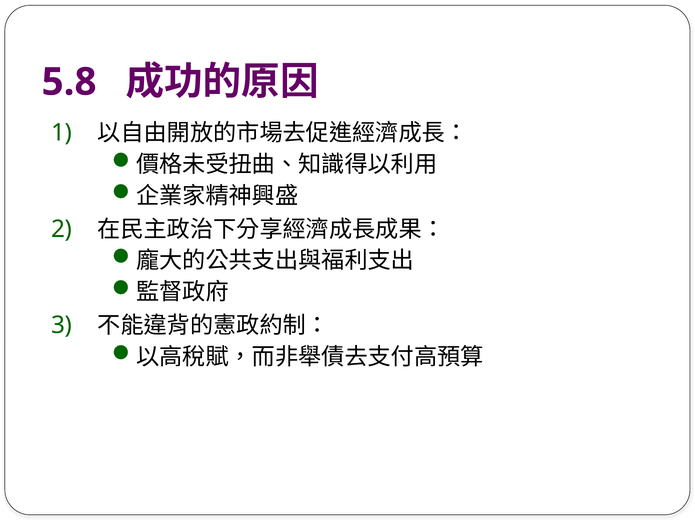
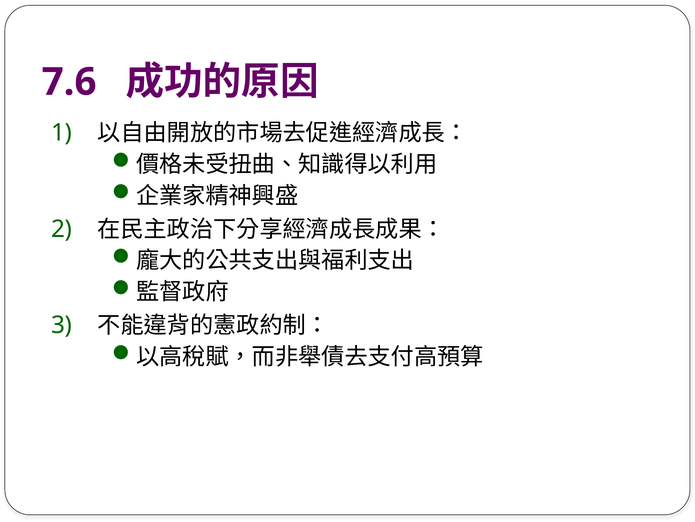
5.8: 5.8 -> 7.6
